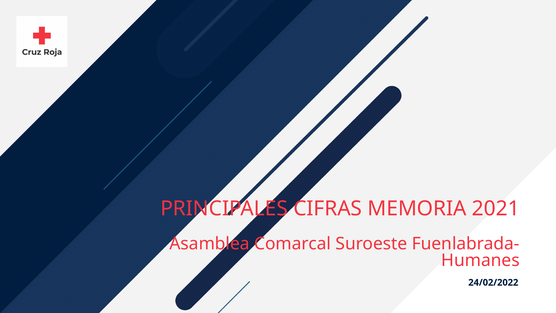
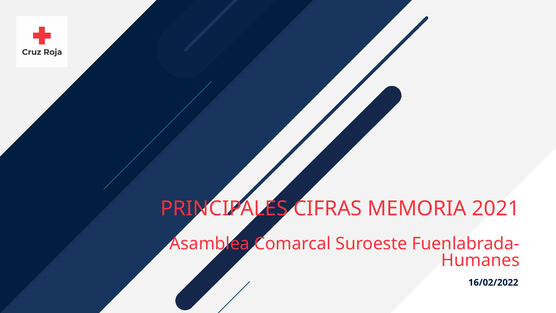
24/02/2022: 24/02/2022 -> 16/02/2022
